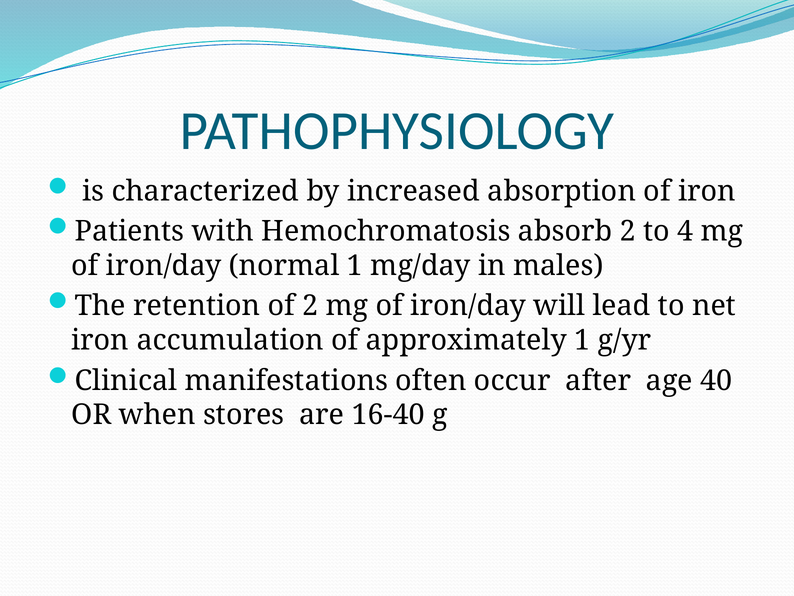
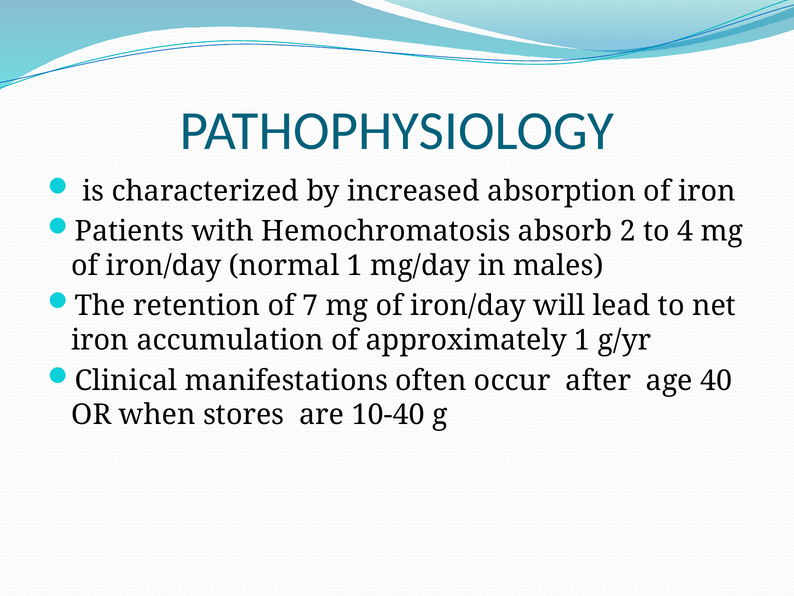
of 2: 2 -> 7
16-40: 16-40 -> 10-40
